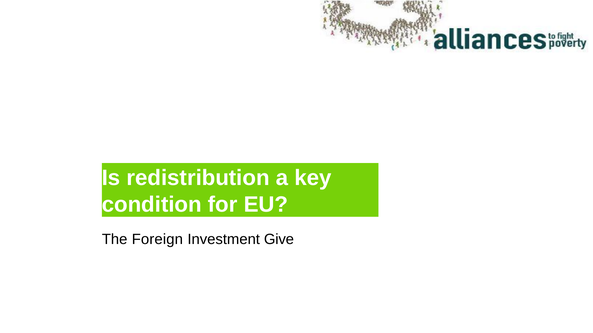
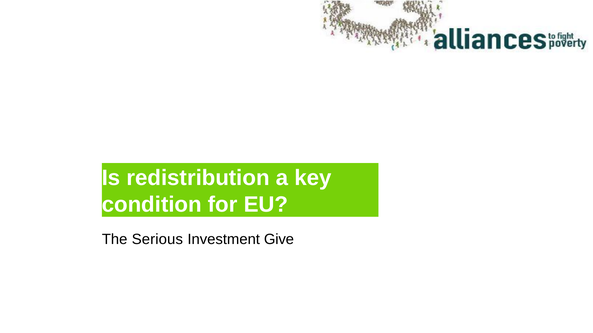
Foreign: Foreign -> Serious
